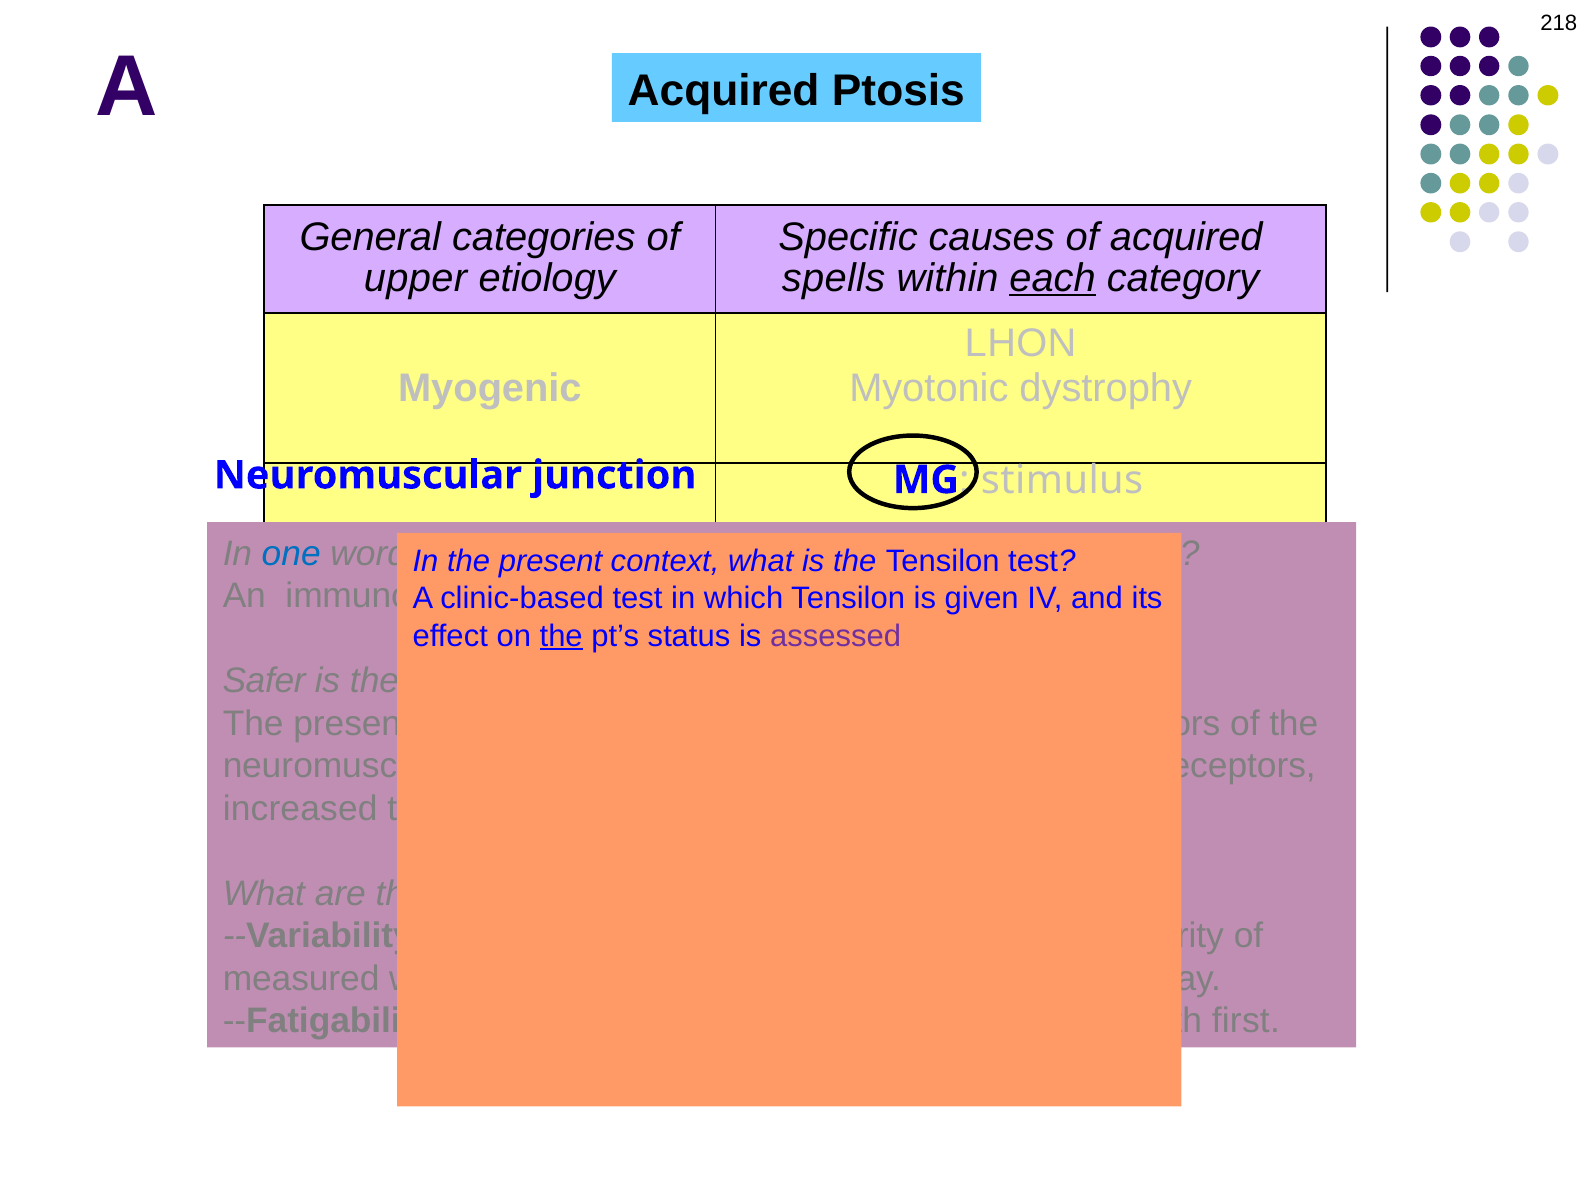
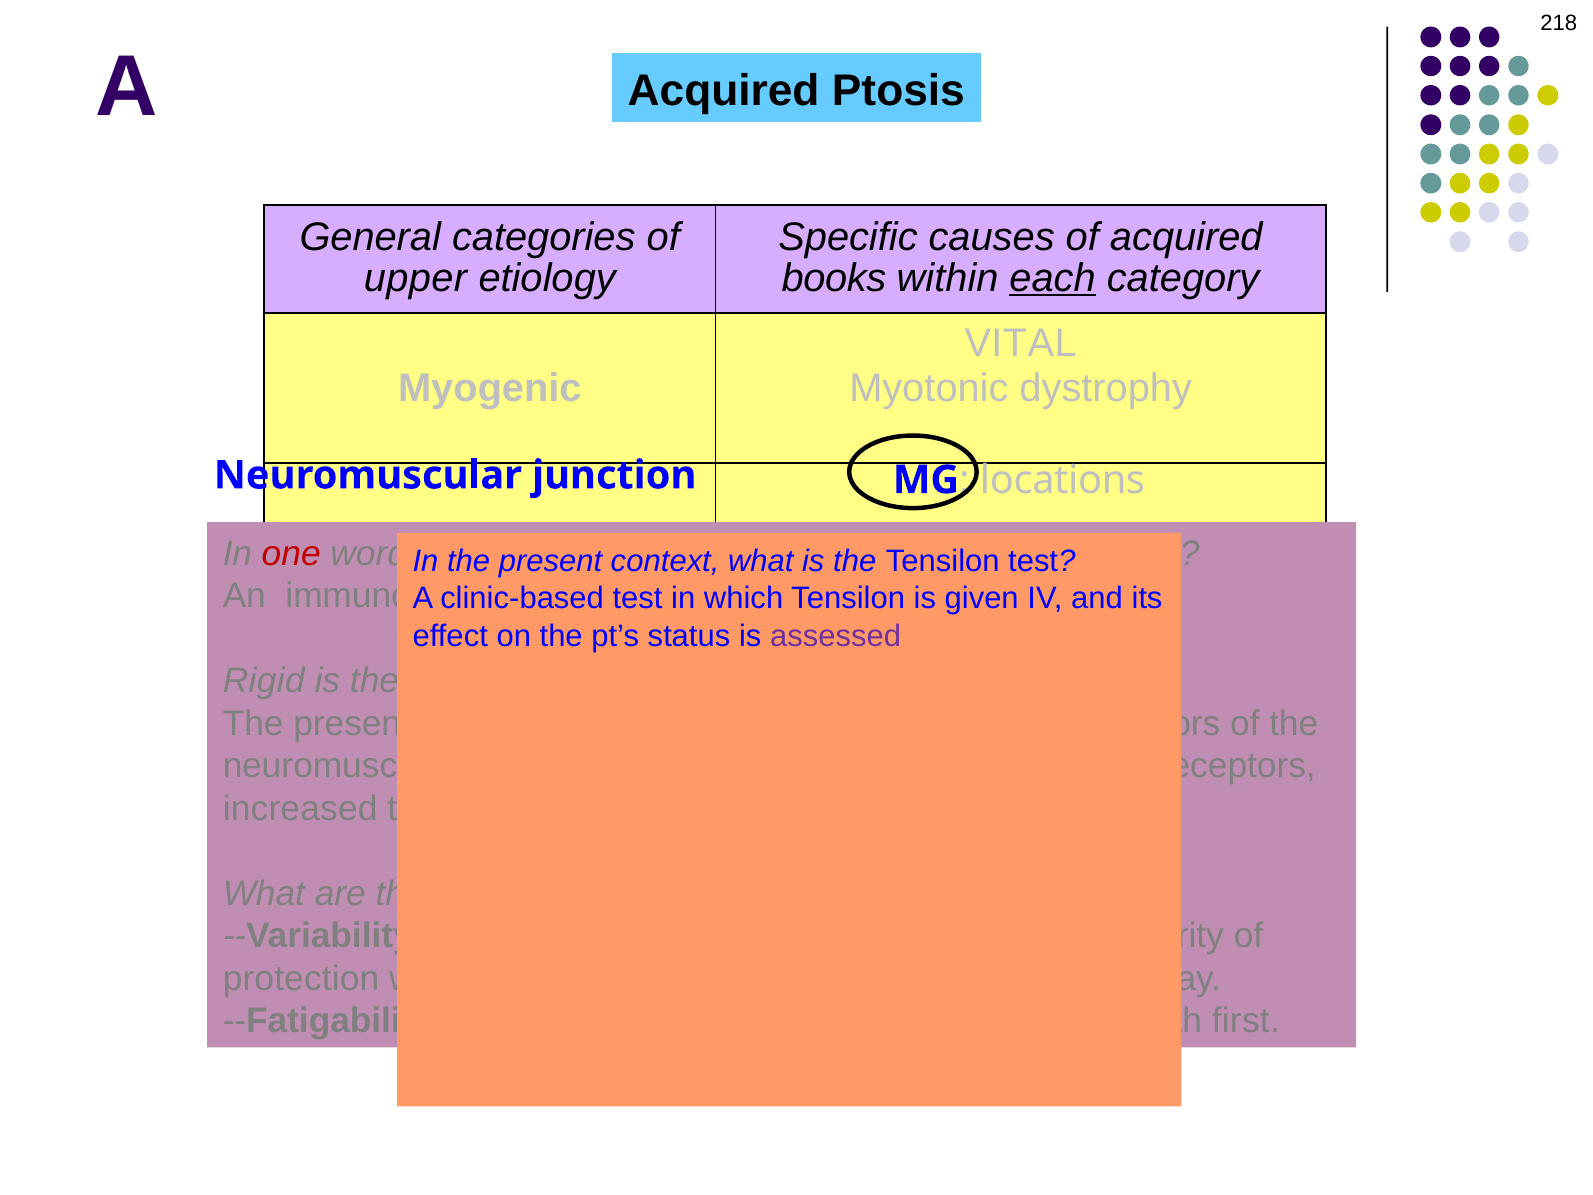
spells: spells -> books
LHON: LHON -> VITAL
stimulus: stimulus -> locations
one colour: blue -> red
the at (561, 636) underline: present -> none
Safer: Safer -> Rigid
measured: measured -> protection
